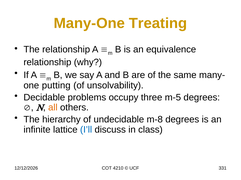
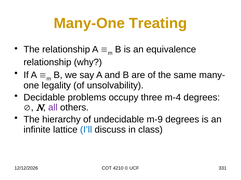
putting: putting -> legality
m-5: m-5 -> m-4
all colour: orange -> purple
m-8: m-8 -> m-9
